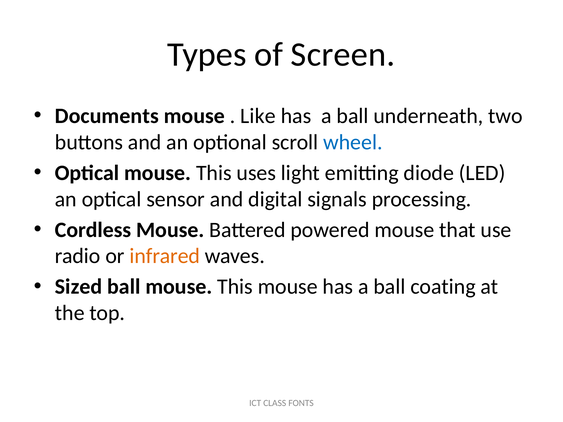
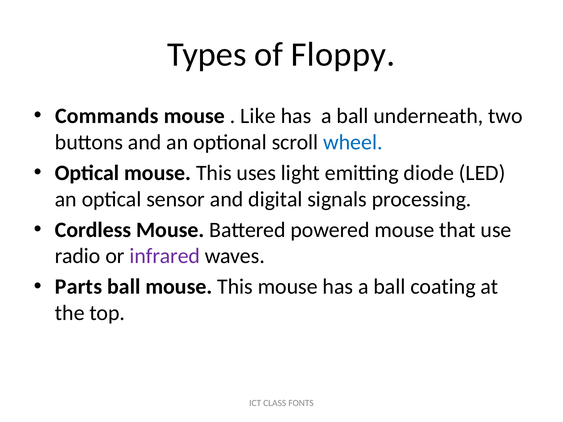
Screen: Screen -> Floppy
Documents: Documents -> Commands
infrared colour: orange -> purple
Sized: Sized -> Parts
